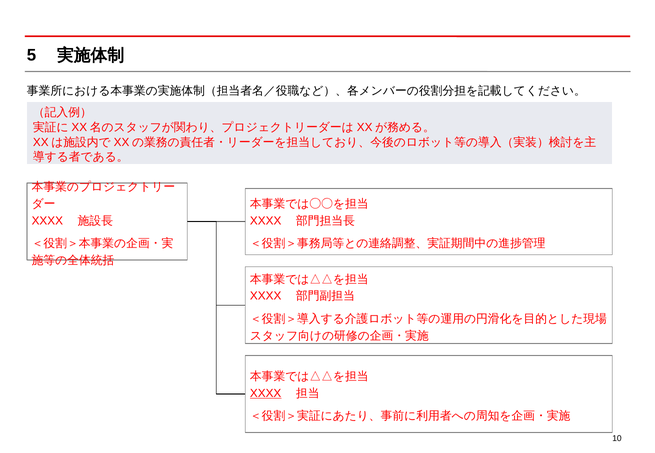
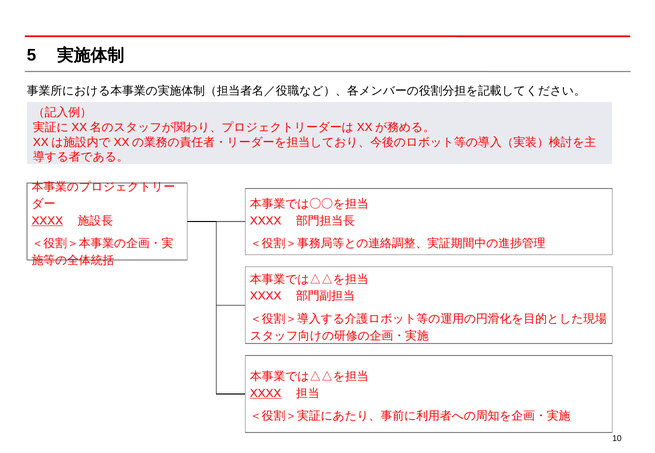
XXXX at (47, 221) underline: none -> present
